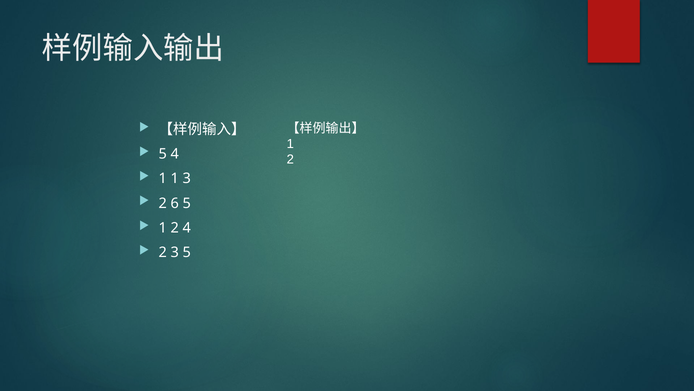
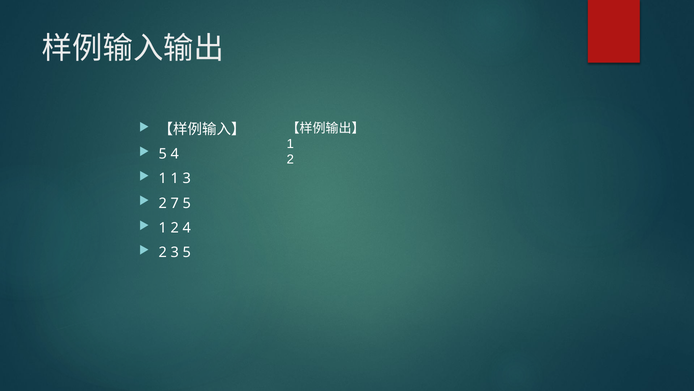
6: 6 -> 7
